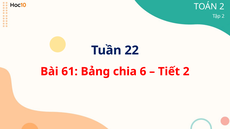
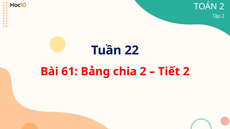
chia 6: 6 -> 2
